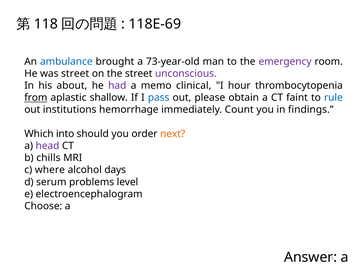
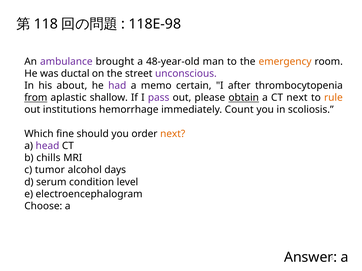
118E-69: 118E-69 -> 118E-98
ambulance colour: blue -> purple
73-year-old: 73-year-old -> 48-year-old
emergency colour: purple -> orange
was street: street -> ductal
clinical: clinical -> certain
hour: hour -> after
pass colour: blue -> purple
obtain underline: none -> present
CT faint: faint -> next
rule colour: blue -> orange
findings: findings -> scoliosis
into: into -> fine
where: where -> tumor
problems: problems -> condition
